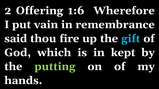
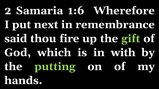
Offering: Offering -> Samaria
vain: vain -> next
gift colour: light blue -> light green
kept: kept -> with
